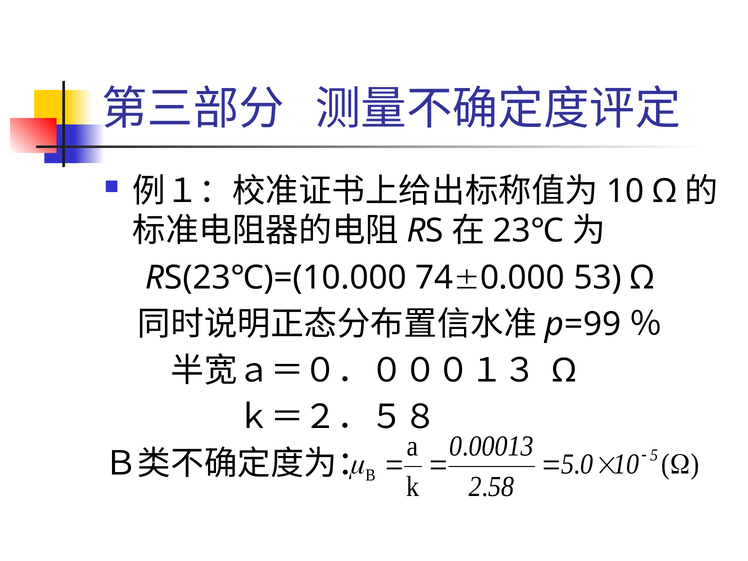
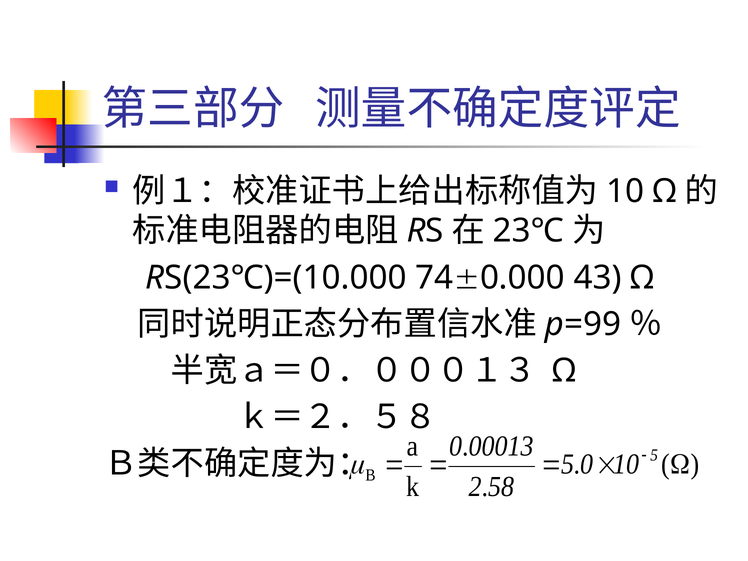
53: 53 -> 43
